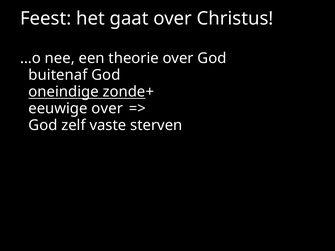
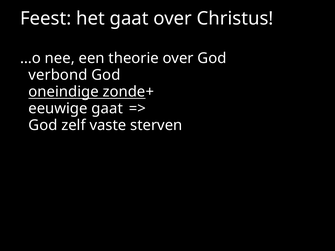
buitenaf: buitenaf -> verbond
eeuwige over: over -> gaat
